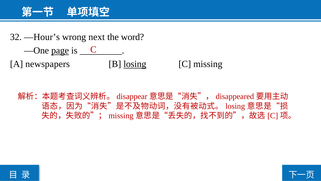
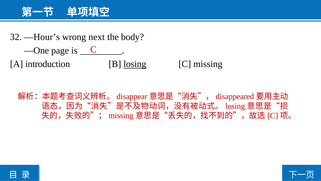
word: word -> body
page underline: present -> none
newspapers: newspapers -> introduction
